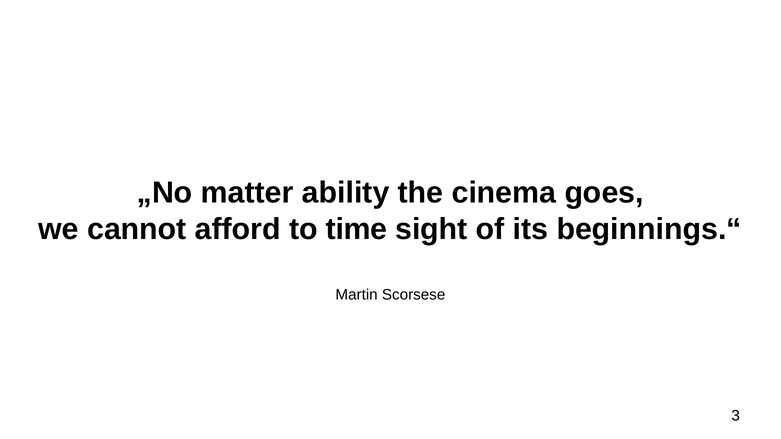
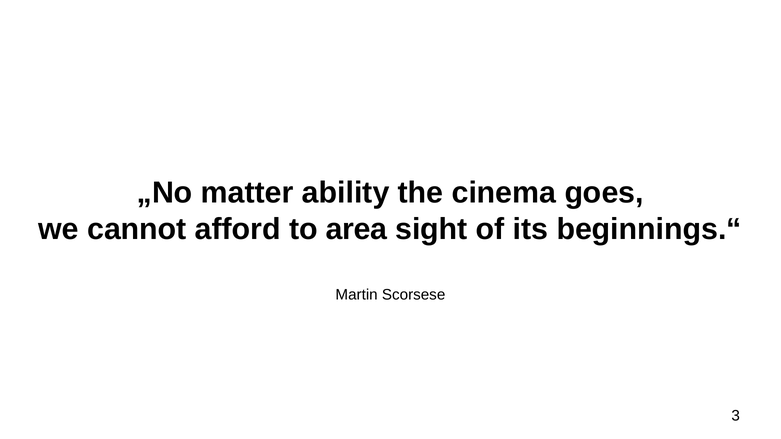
time: time -> area
